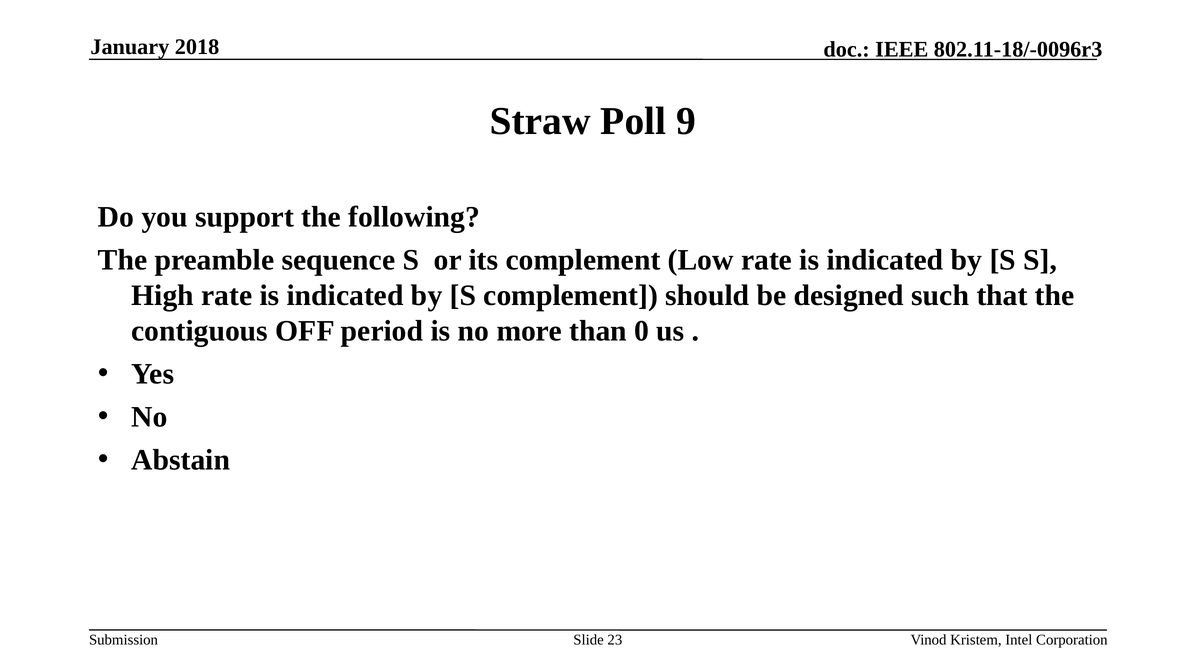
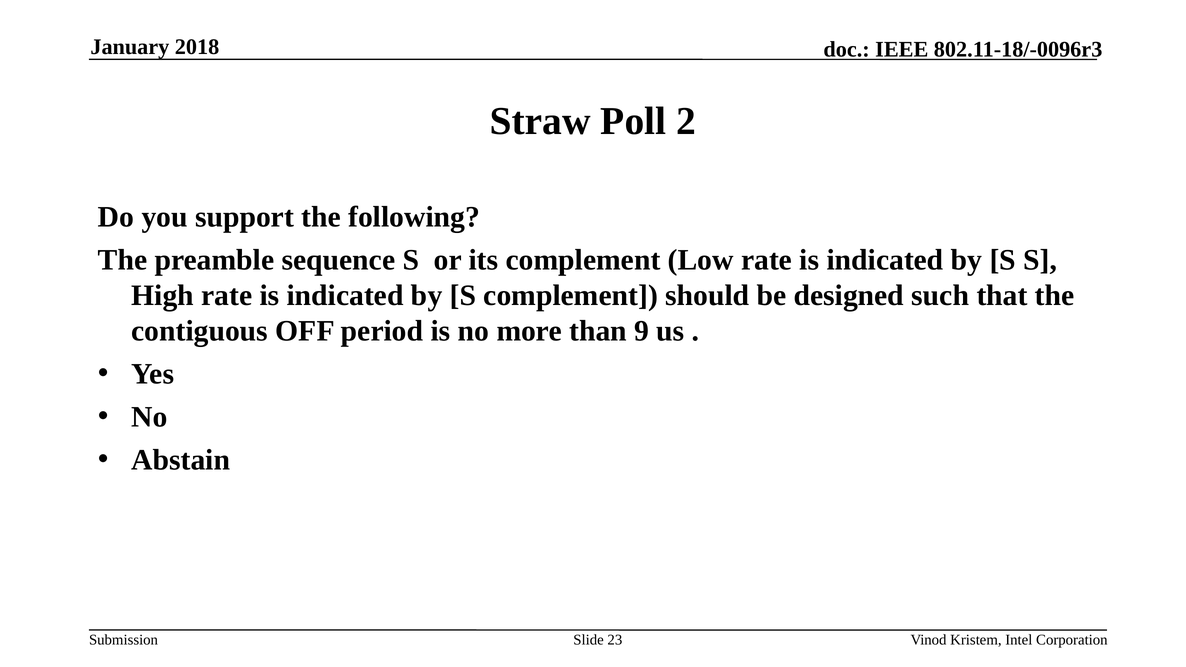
9: 9 -> 2
0: 0 -> 9
